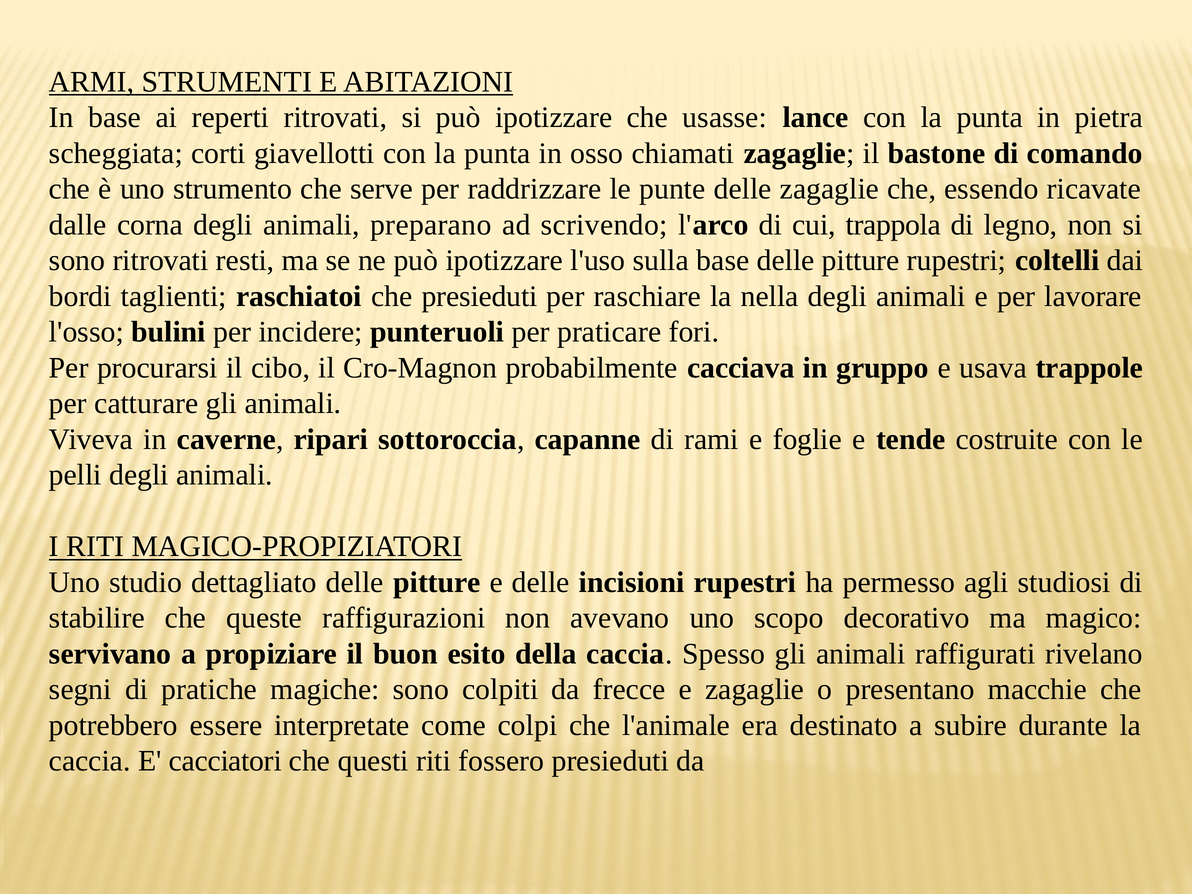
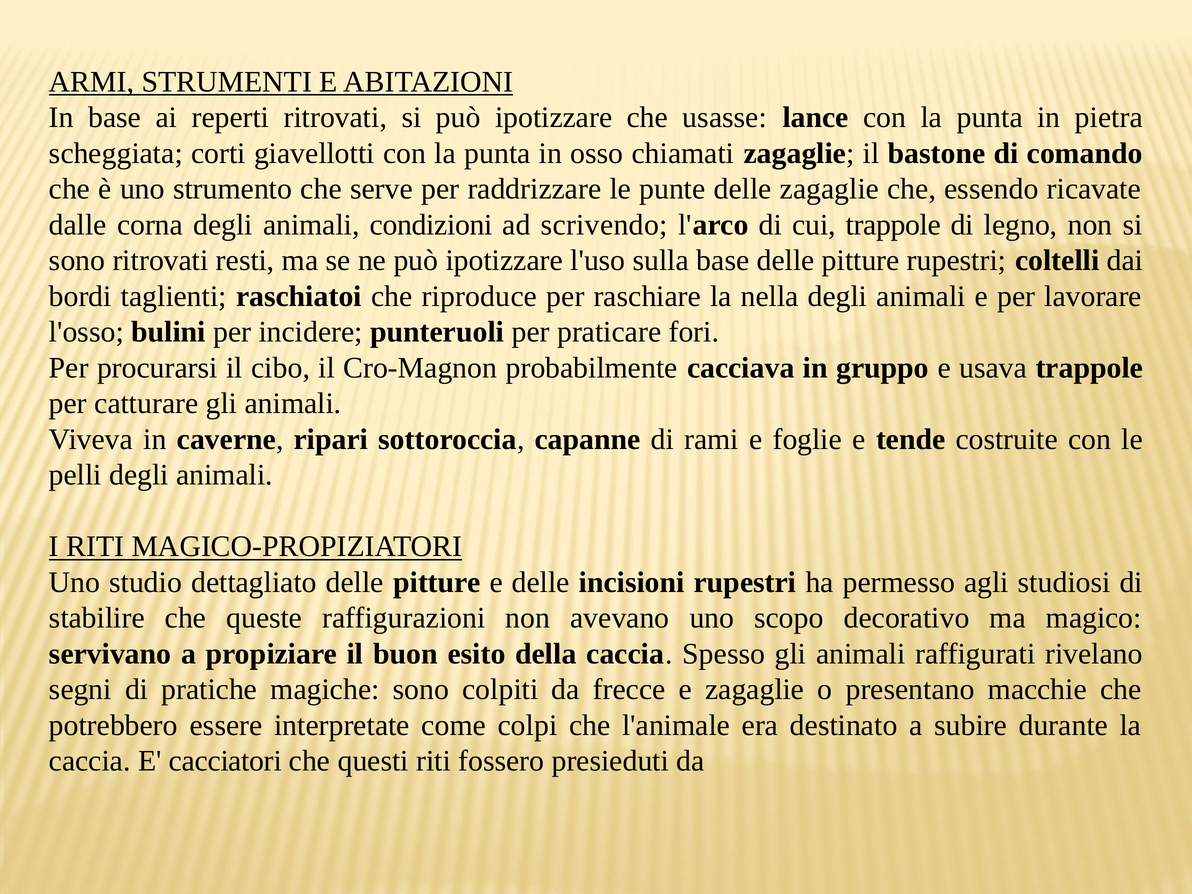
preparano: preparano -> condizioni
cui trappola: trappola -> trappole
che presieduti: presieduti -> riproduce
